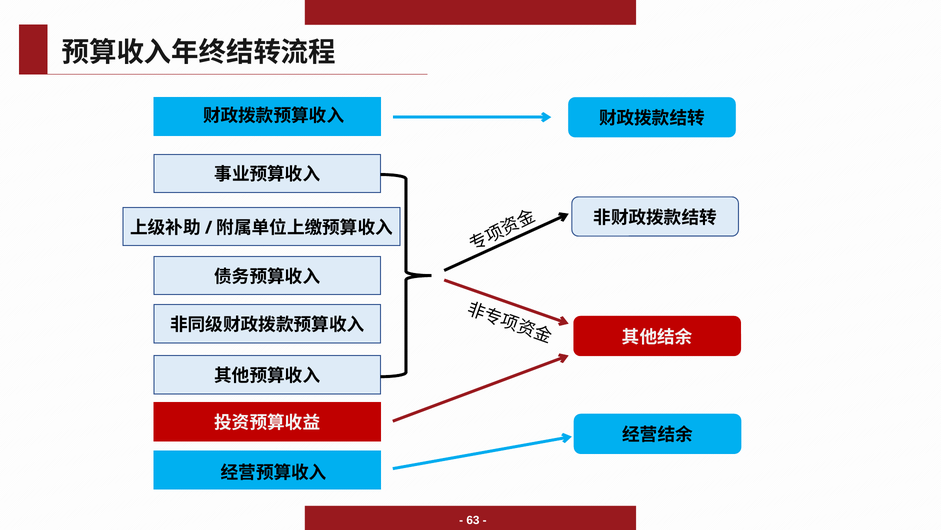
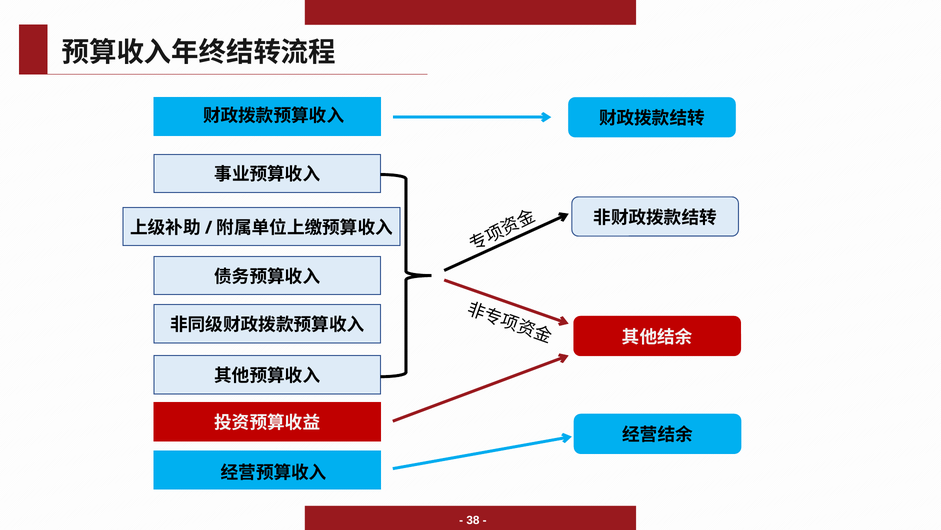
63: 63 -> 38
